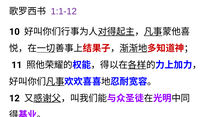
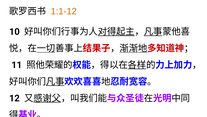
1:1-12 colour: purple -> orange
